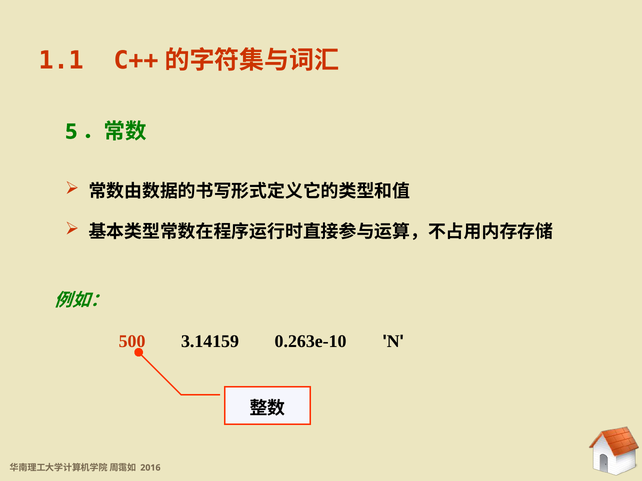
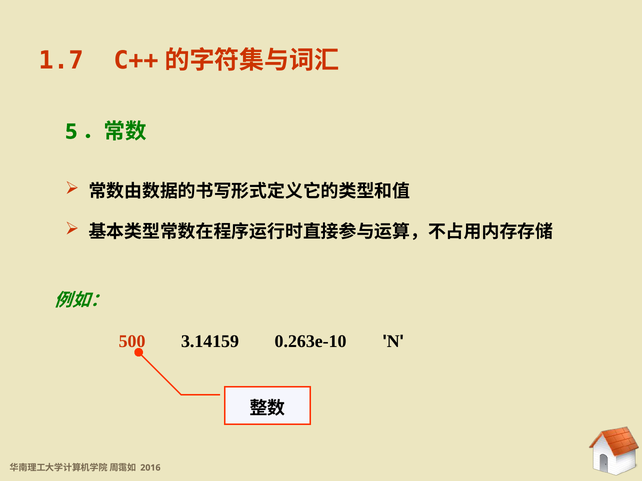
1.1: 1.1 -> 1.7
